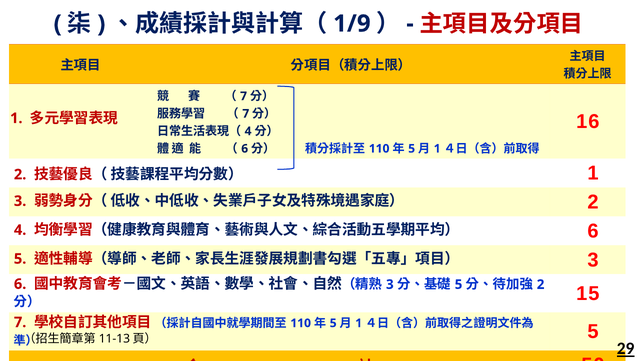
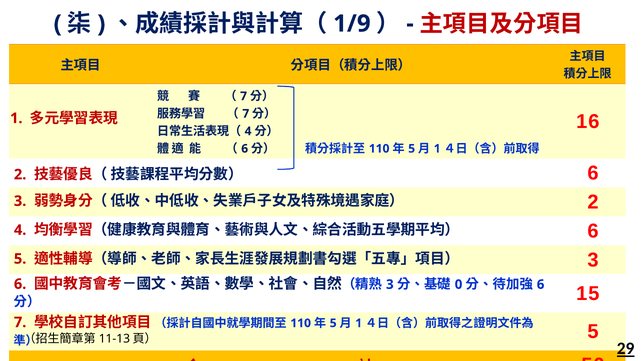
1 at (593, 173): 1 -> 6
5 at (459, 284): 5 -> 0
2 at (541, 284): 2 -> 6
